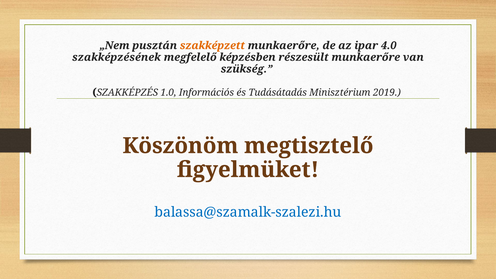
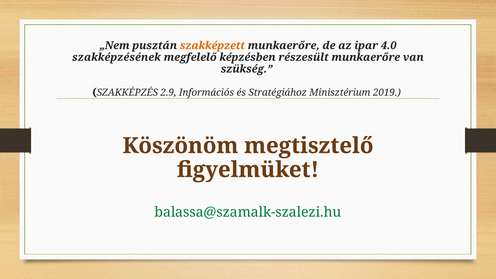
1.0: 1.0 -> 2.9
Tudásátadás: Tudásátadás -> Stratégiához
balassa@szamalk-szalezi.hu colour: blue -> green
